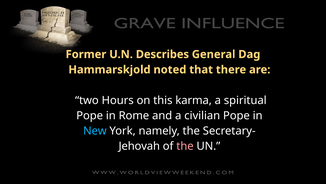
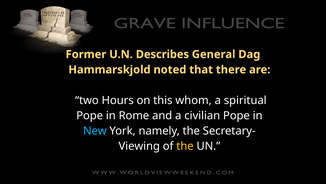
karma: karma -> whom
Jehovah: Jehovah -> Viewing
the at (185, 146) colour: pink -> yellow
